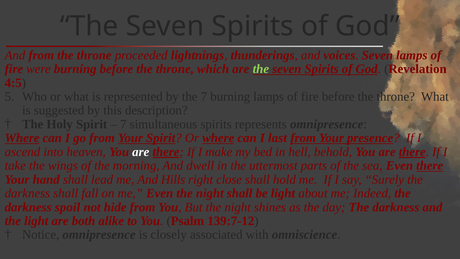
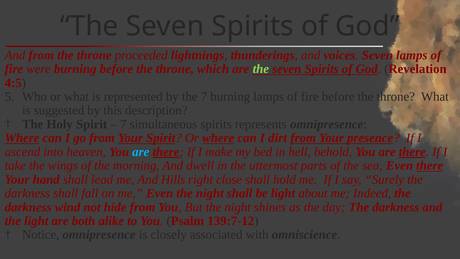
last: last -> dirt
are at (141, 152) colour: white -> light blue
spoil: spoil -> wind
